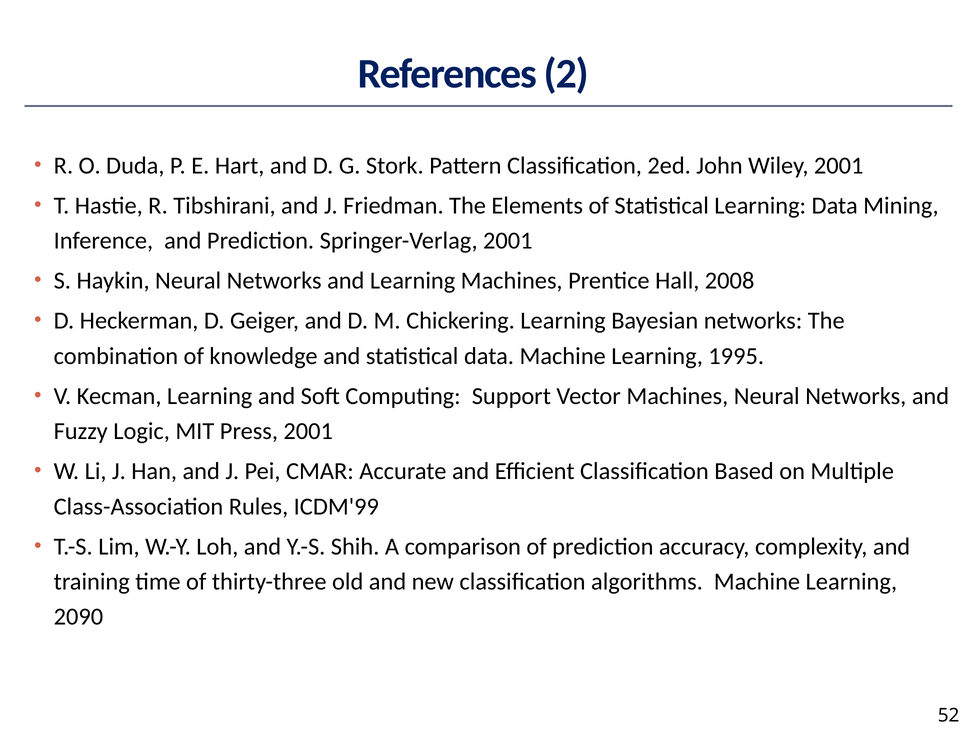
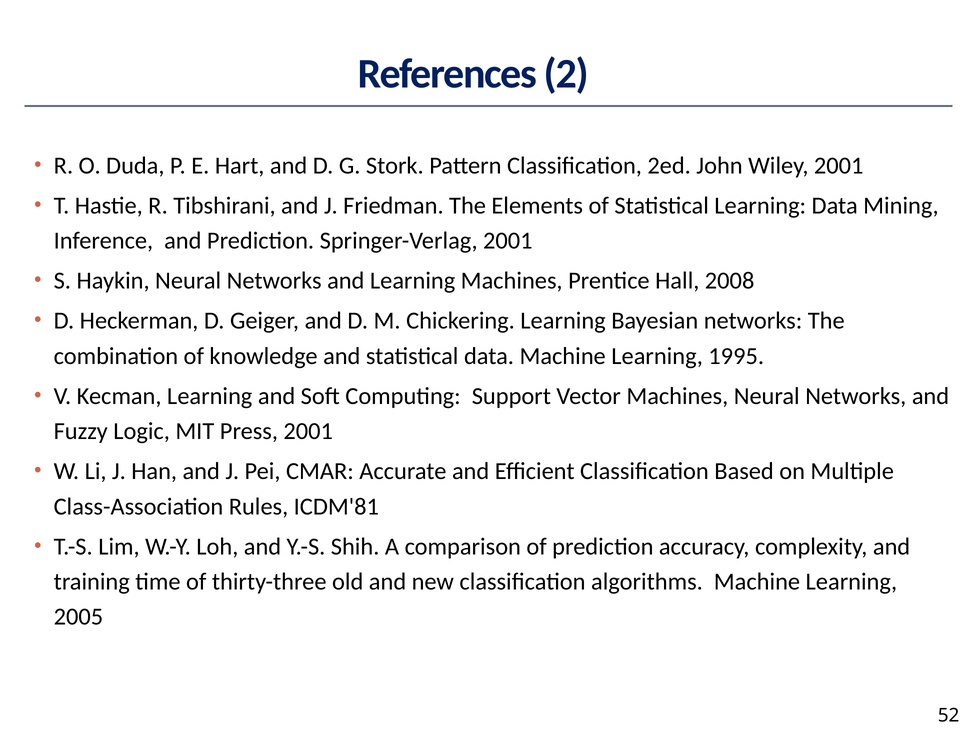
ICDM'99: ICDM'99 -> ICDM'81
2090: 2090 -> 2005
